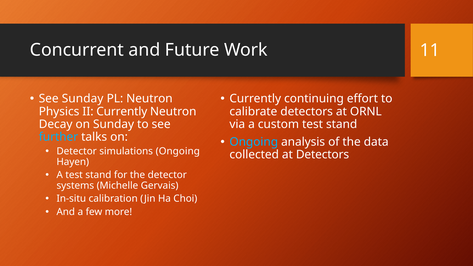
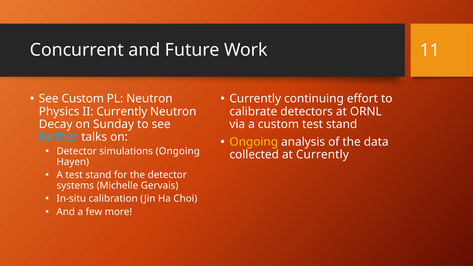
See Sunday: Sunday -> Custom
Ongoing at (254, 142) colour: light blue -> yellow
at Detectors: Detectors -> Currently
